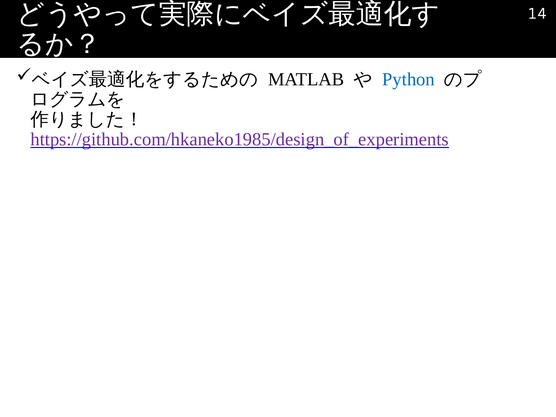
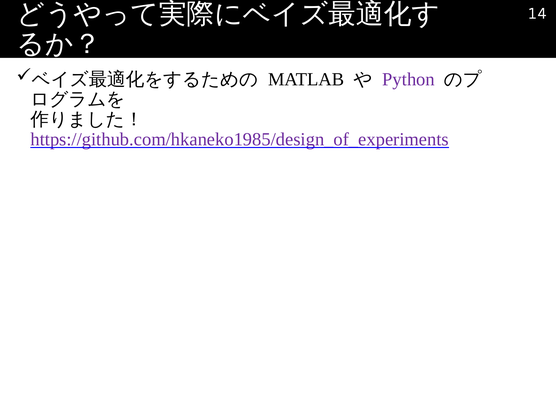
Python colour: blue -> purple
